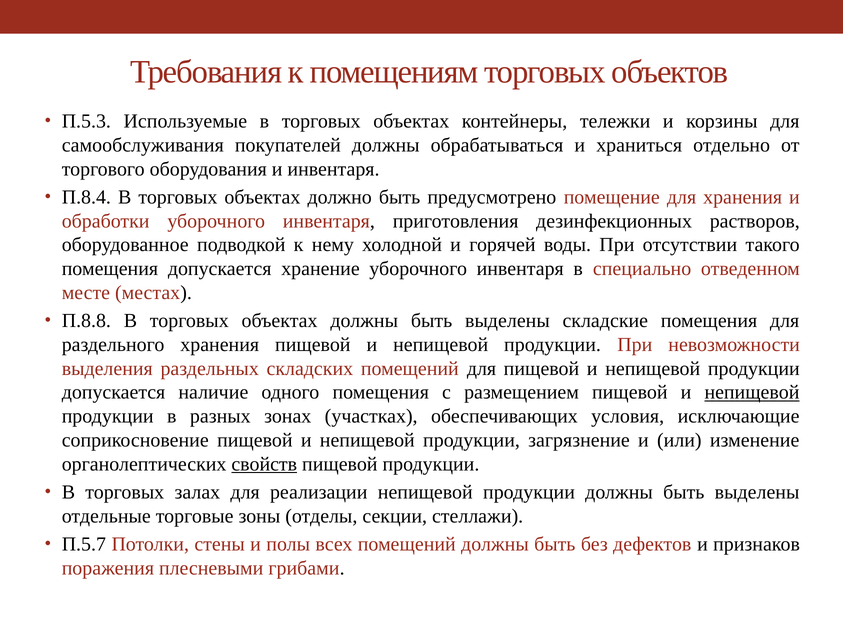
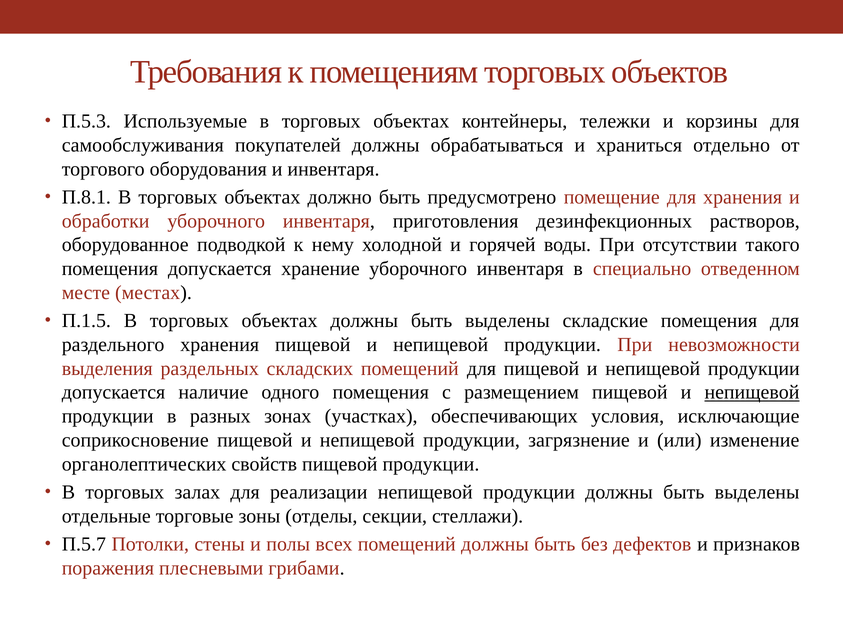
П.8.4: П.8.4 -> П.8.1
П.8.8: П.8.8 -> П.1.5
свойств underline: present -> none
